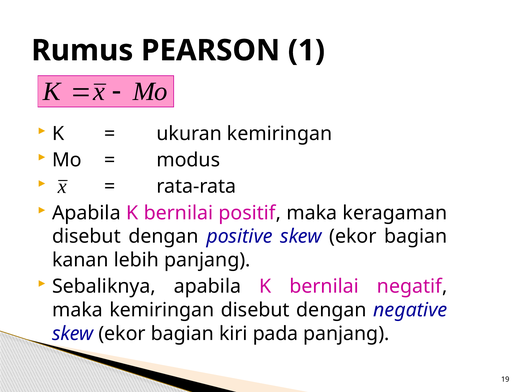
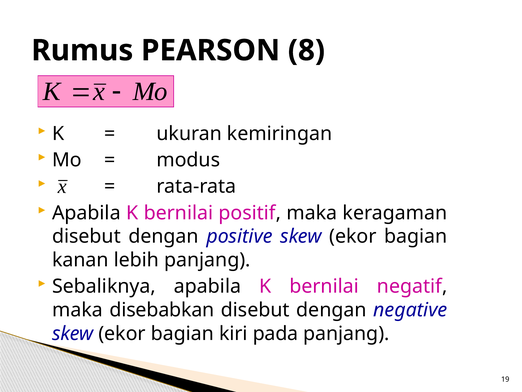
1: 1 -> 8
maka kemiringan: kemiringan -> disebabkan
